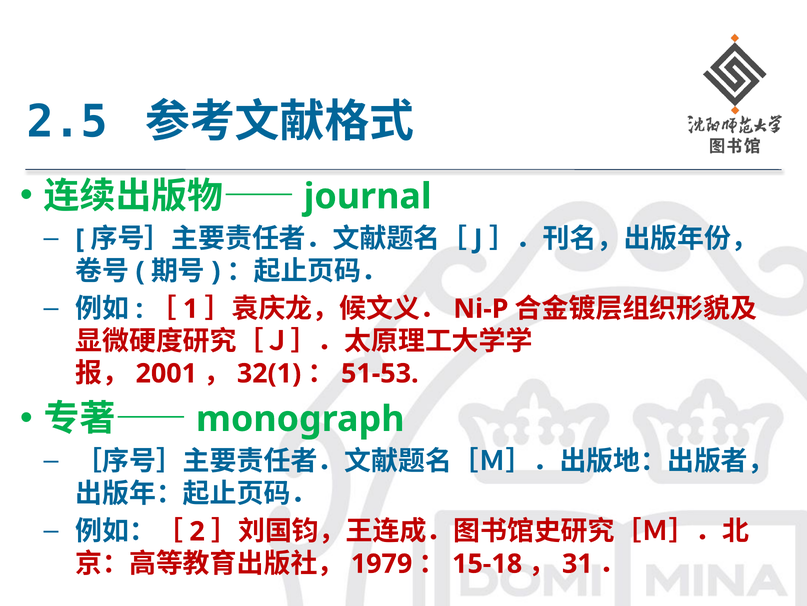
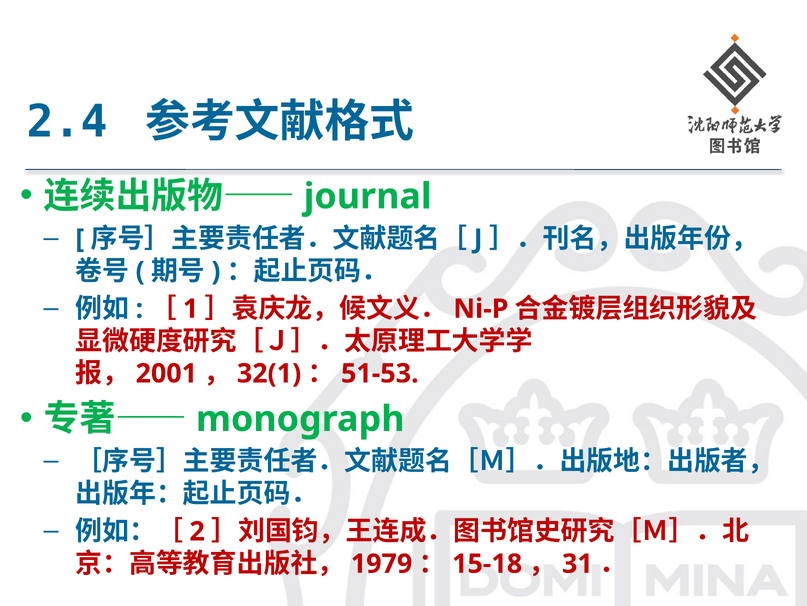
2.5: 2.5 -> 2.4
